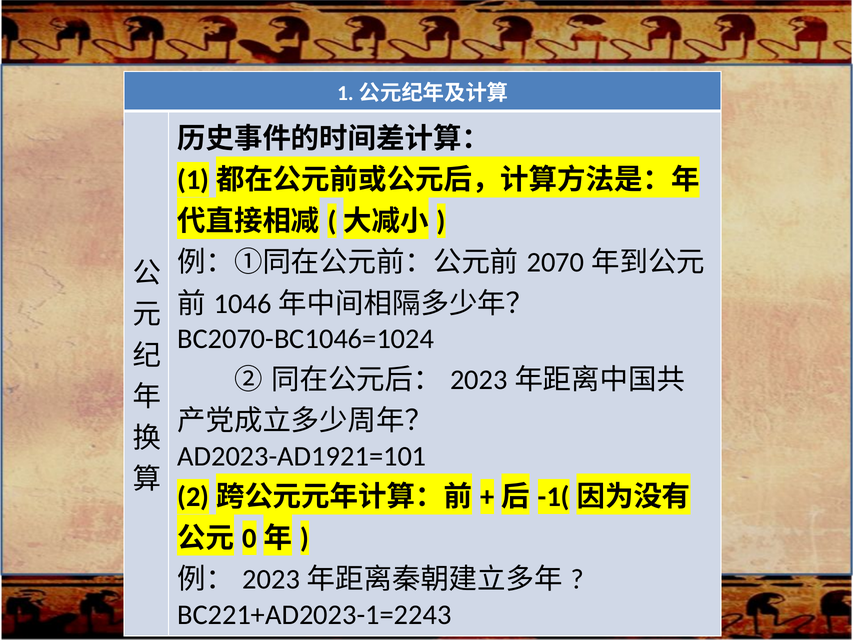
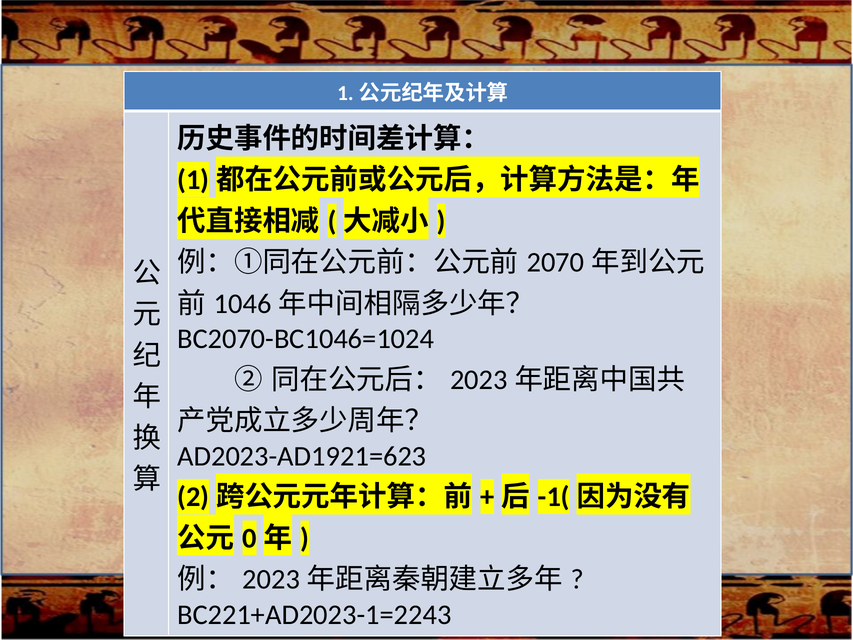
AD2023-AD1921=101: AD2023-AD1921=101 -> AD2023-AD1921=623
